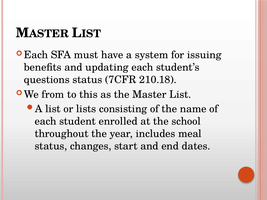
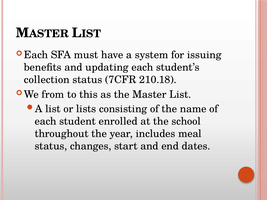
questions: questions -> collection
